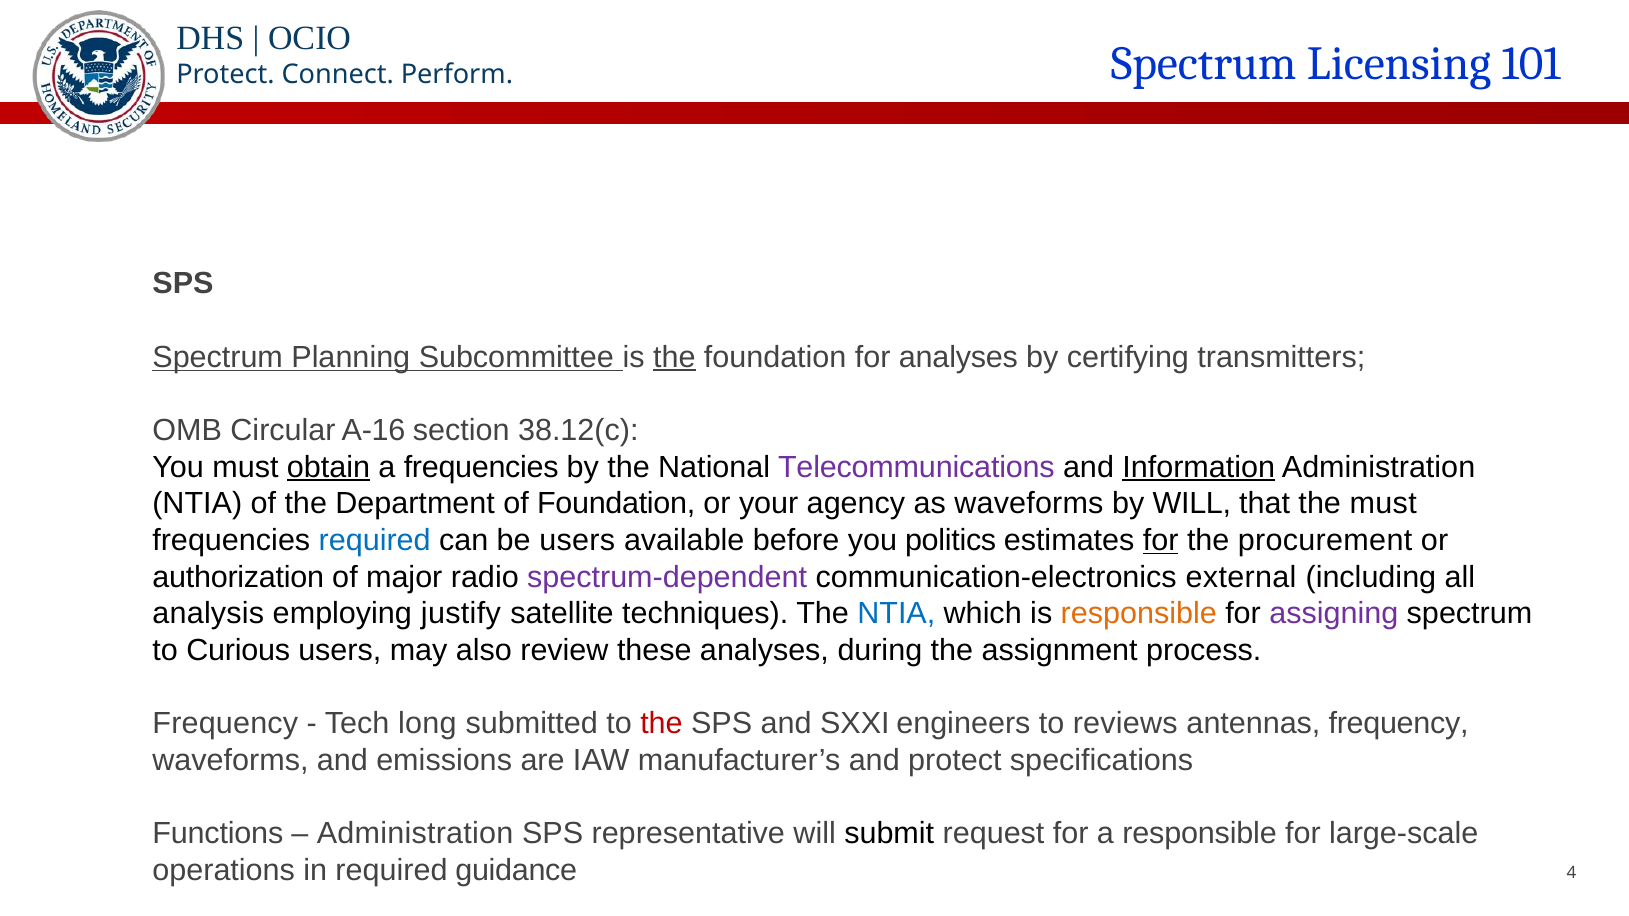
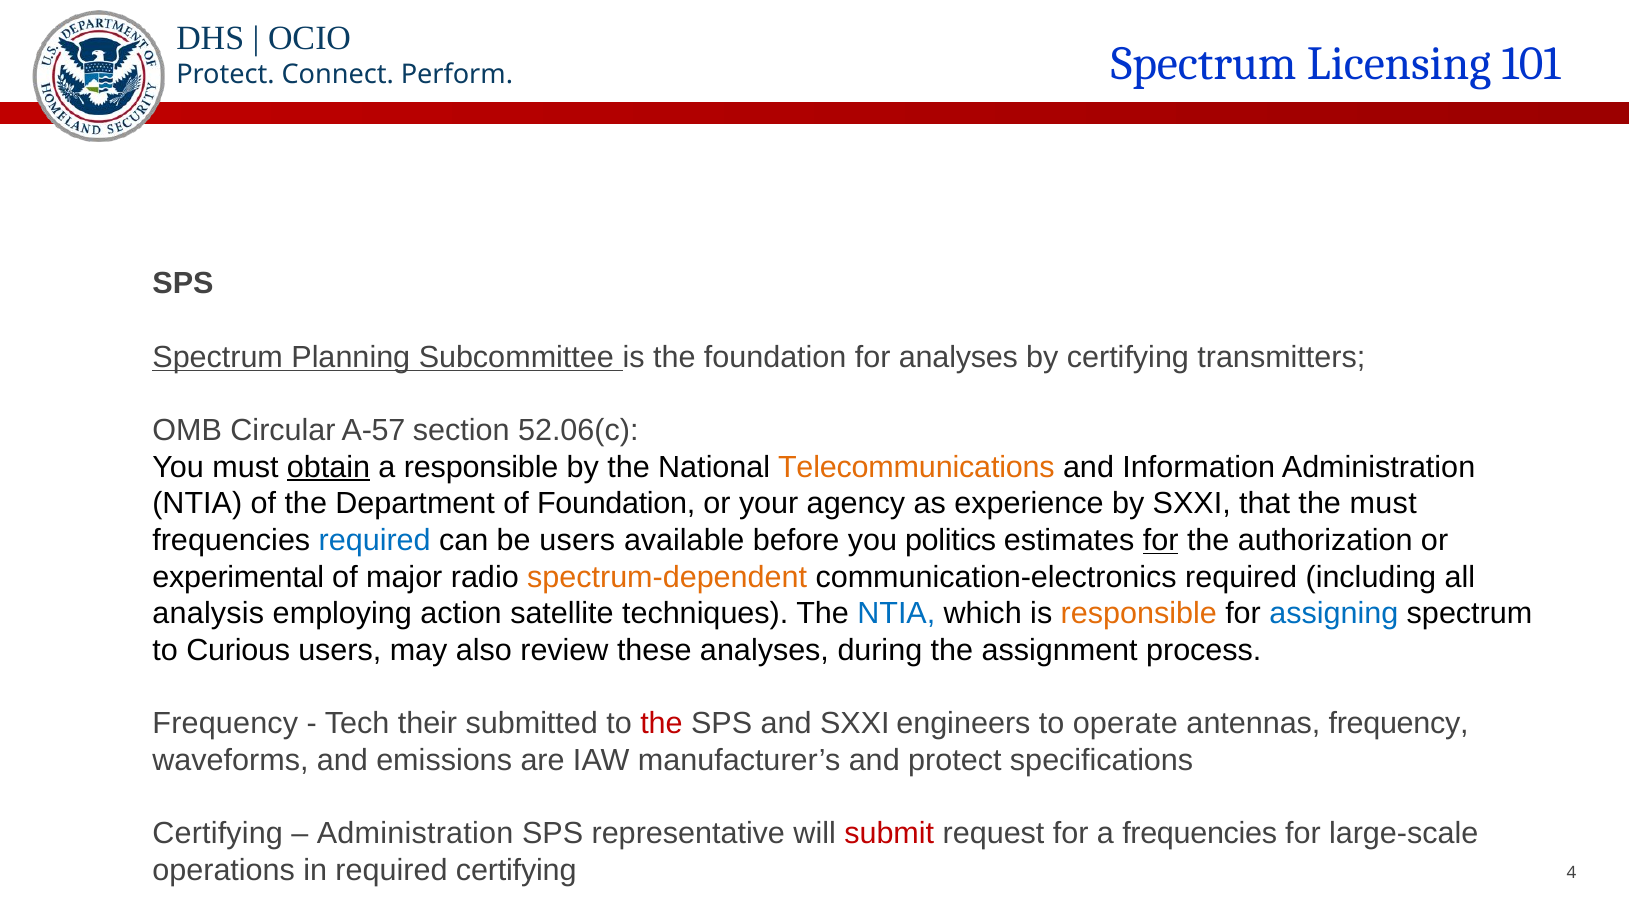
the at (674, 357) underline: present -> none
A-16: A-16 -> A-57
38.12(c: 38.12(c -> 52.06(c
a frequencies: frequencies -> responsible
Telecommunications colour: purple -> orange
Information underline: present -> none
as waveforms: waveforms -> experience
by WILL: WILL -> SXXI
procurement: procurement -> authorization
authorization: authorization -> experimental
spectrum-dependent colour: purple -> orange
communication-electronics external: external -> required
justify: justify -> action
assigning colour: purple -> blue
long: long -> their
reviews: reviews -> operate
Functions at (218, 834): Functions -> Certifying
submit colour: black -> red
a responsible: responsible -> frequencies
required guidance: guidance -> certifying
